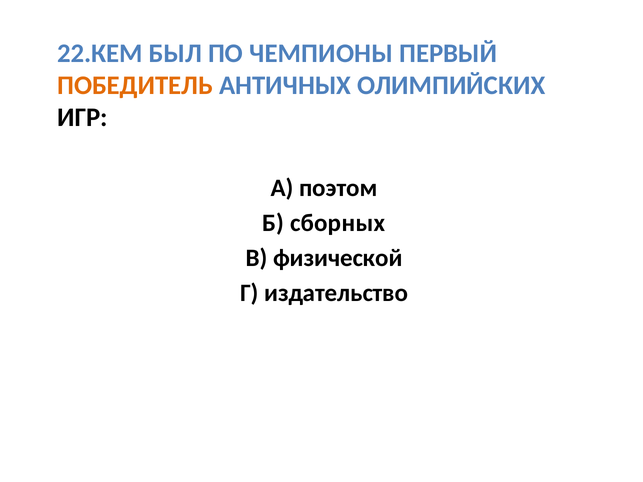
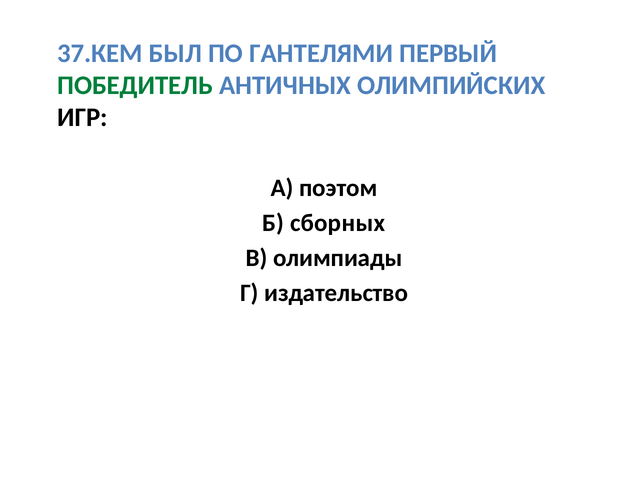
22.КЕМ: 22.КЕМ -> 37.КЕМ
ЧЕМПИОНЫ: ЧЕМПИОНЫ -> ГАНТЕЛЯМИ
ПОБЕДИТЕЛЬ colour: orange -> green
физической: физической -> олимпиады
